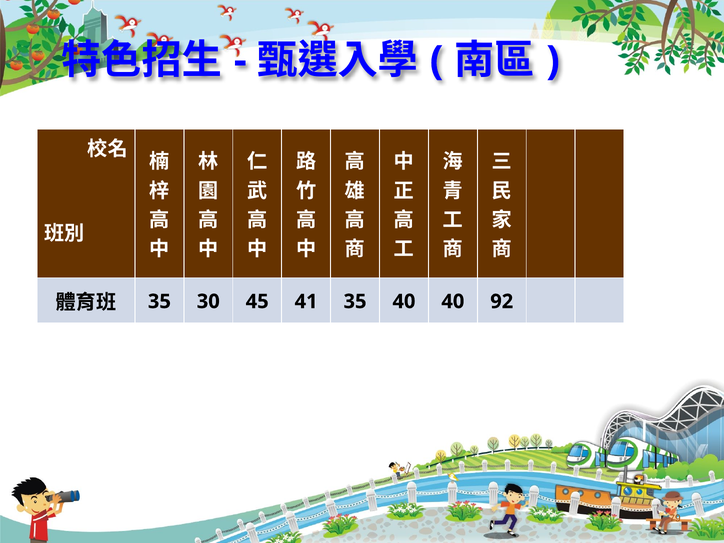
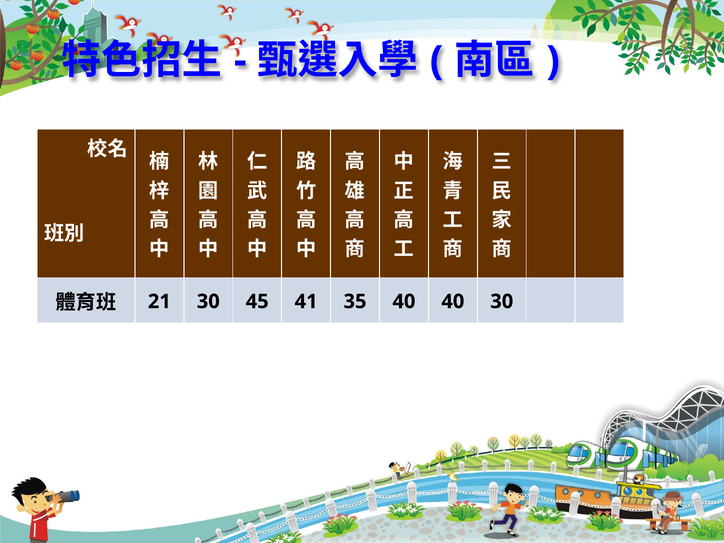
35 at (159, 301): 35 -> 21
40 92: 92 -> 30
